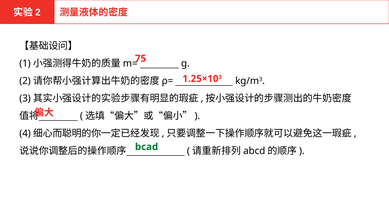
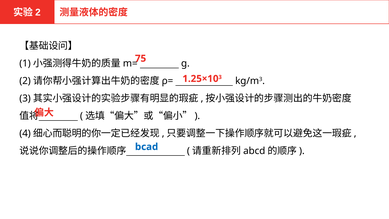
bcad colour: green -> blue
